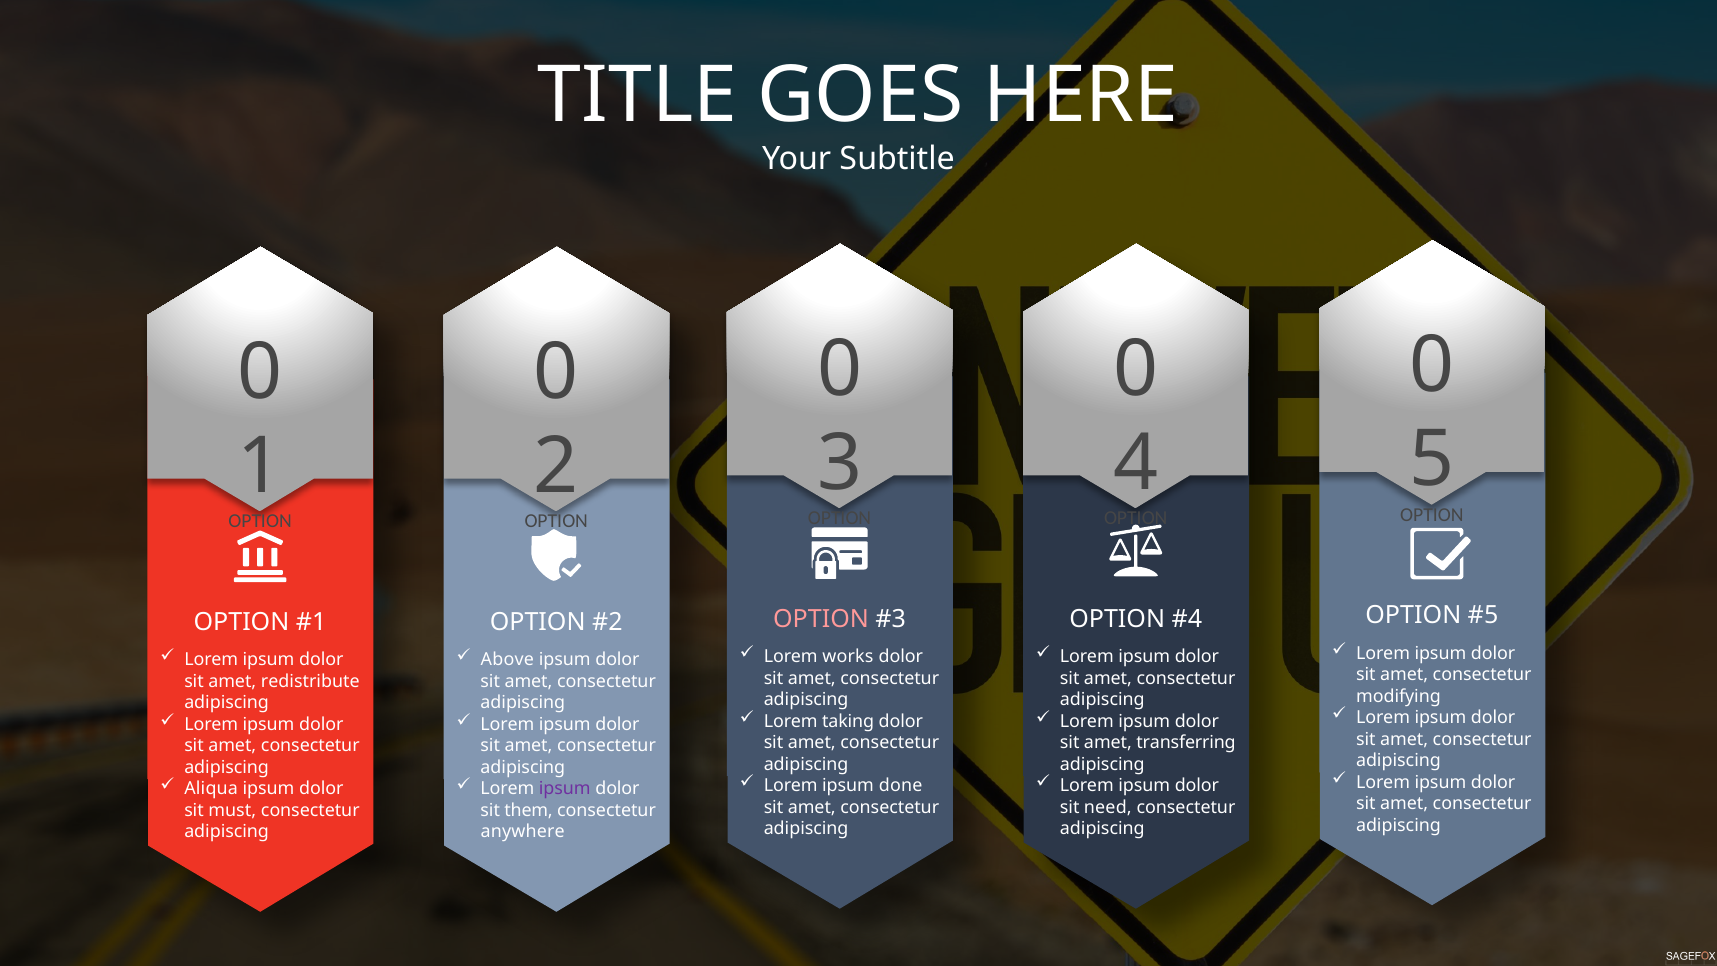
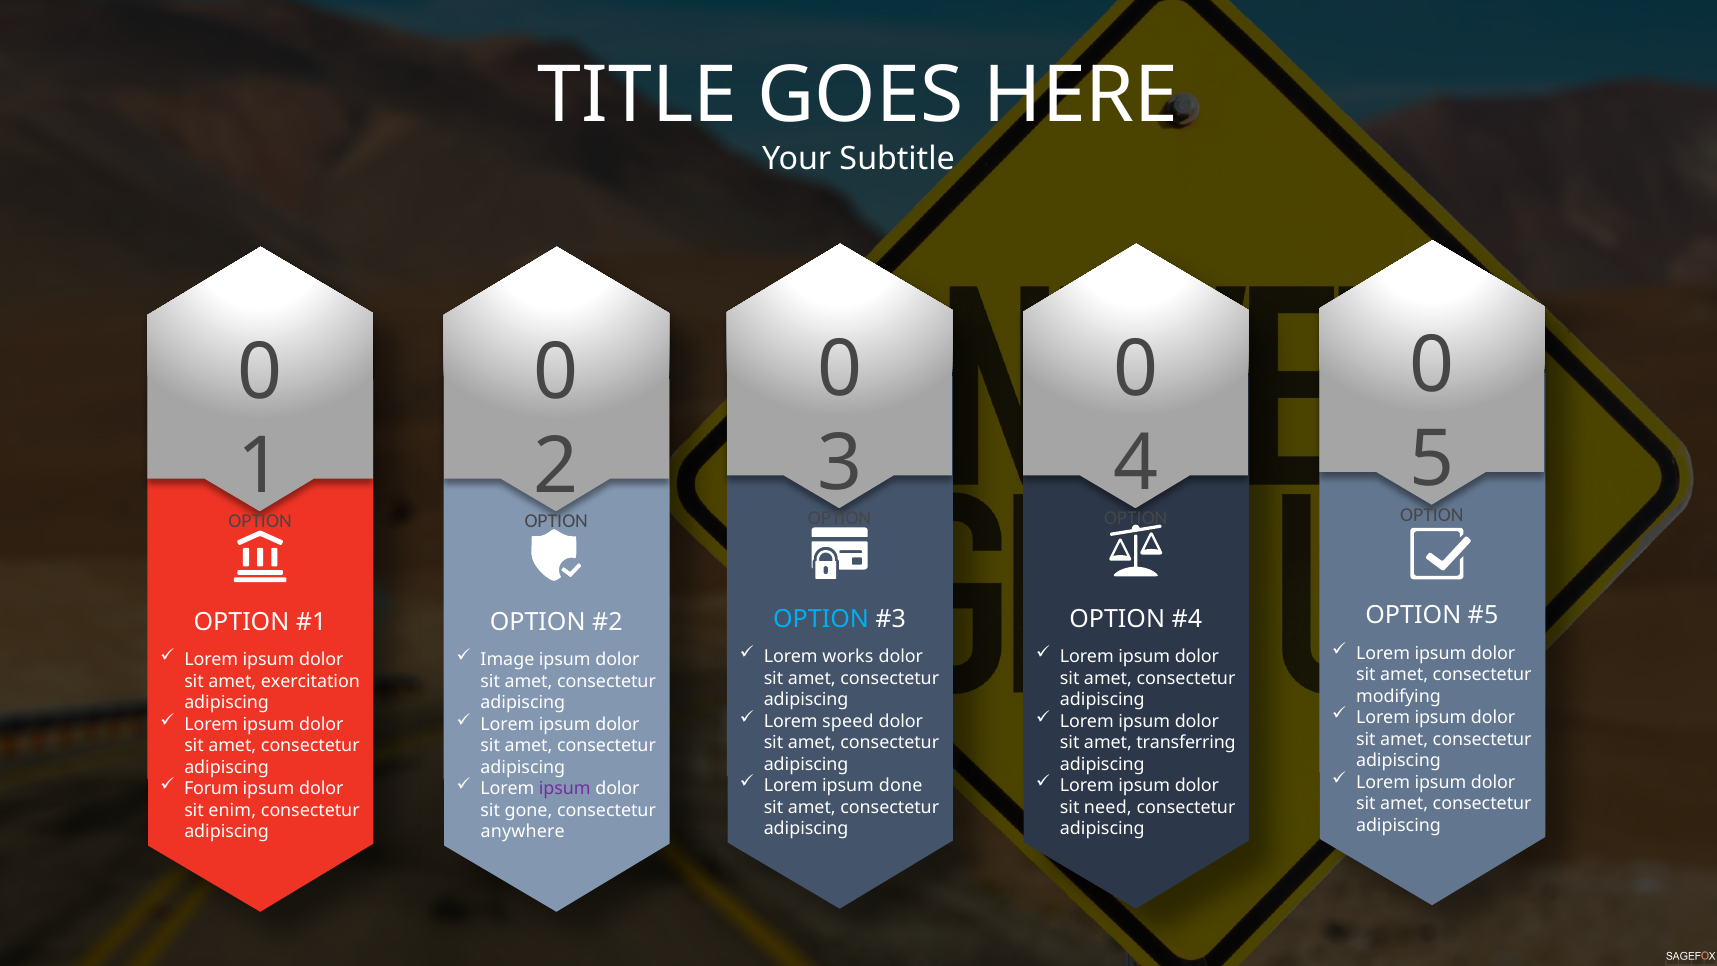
OPTION at (821, 619) colour: pink -> light blue
Above: Above -> Image
redistribute: redistribute -> exercitation
taking: taking -> speed
Aliqua: Aliqua -> Forum
must: must -> enim
them: them -> gone
